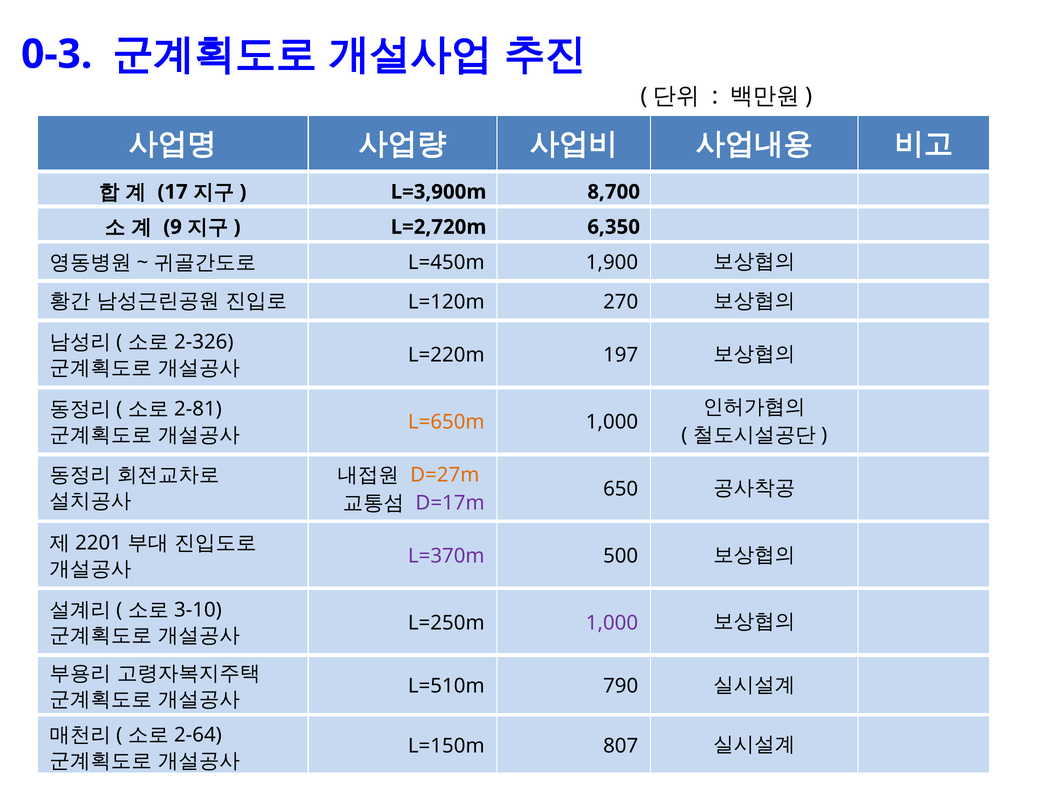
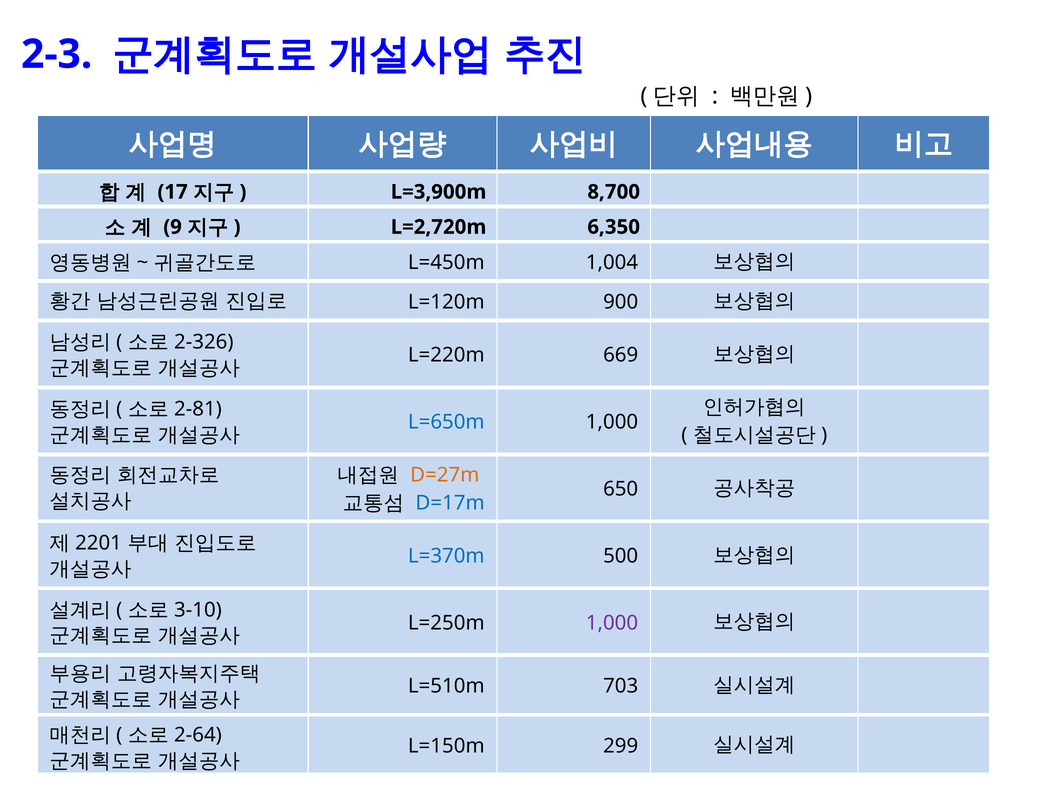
0-3: 0-3 -> 2-3
1,900: 1,900 -> 1,004
270: 270 -> 900
197: 197 -> 669
L=650m colour: orange -> blue
D=17m colour: purple -> blue
L=370m colour: purple -> blue
790: 790 -> 703
807: 807 -> 299
